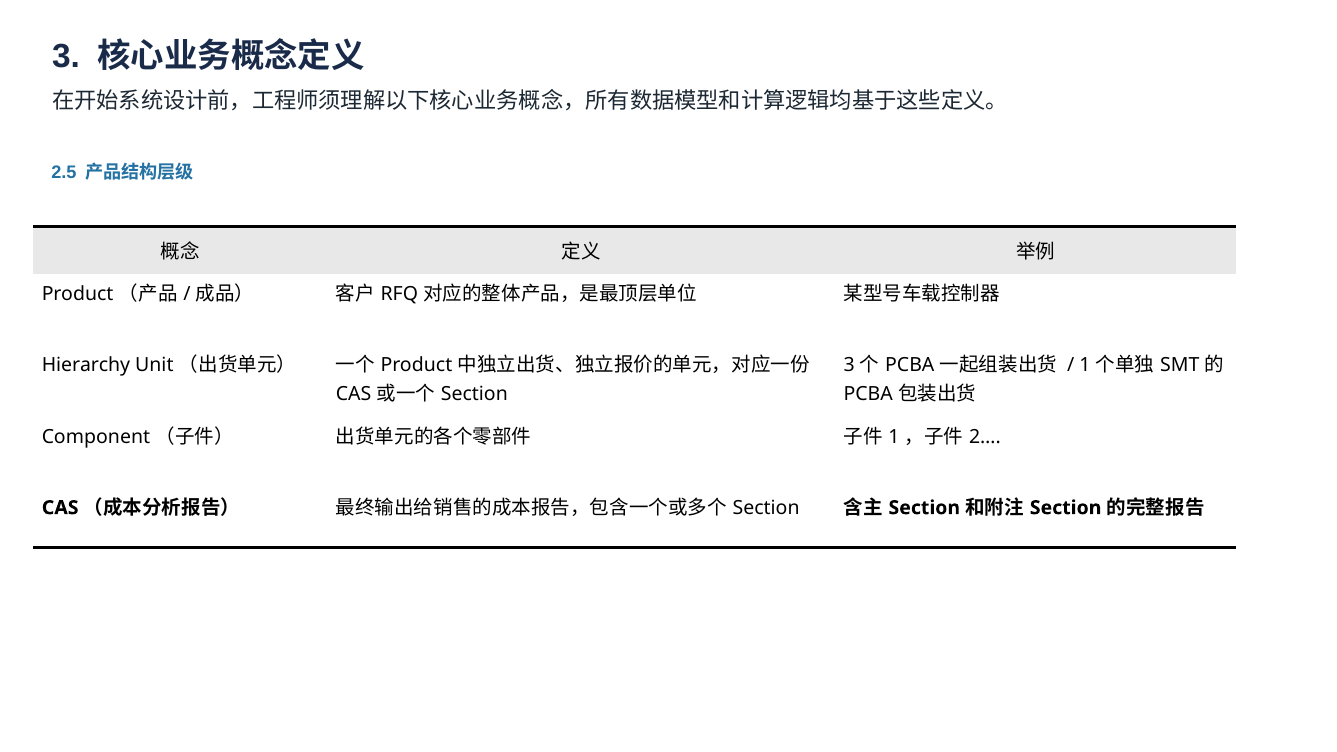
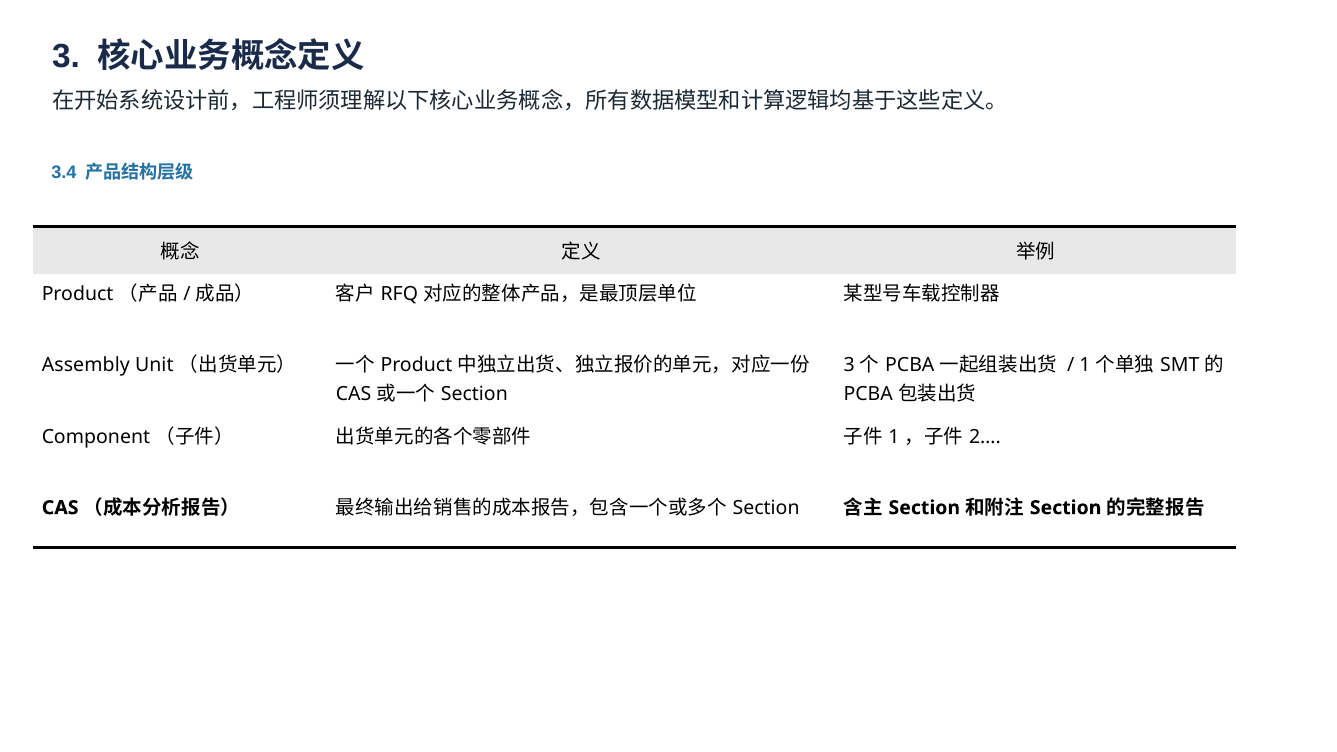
2.5: 2.5 -> 3.4
Hierarchy: Hierarchy -> Assembly
